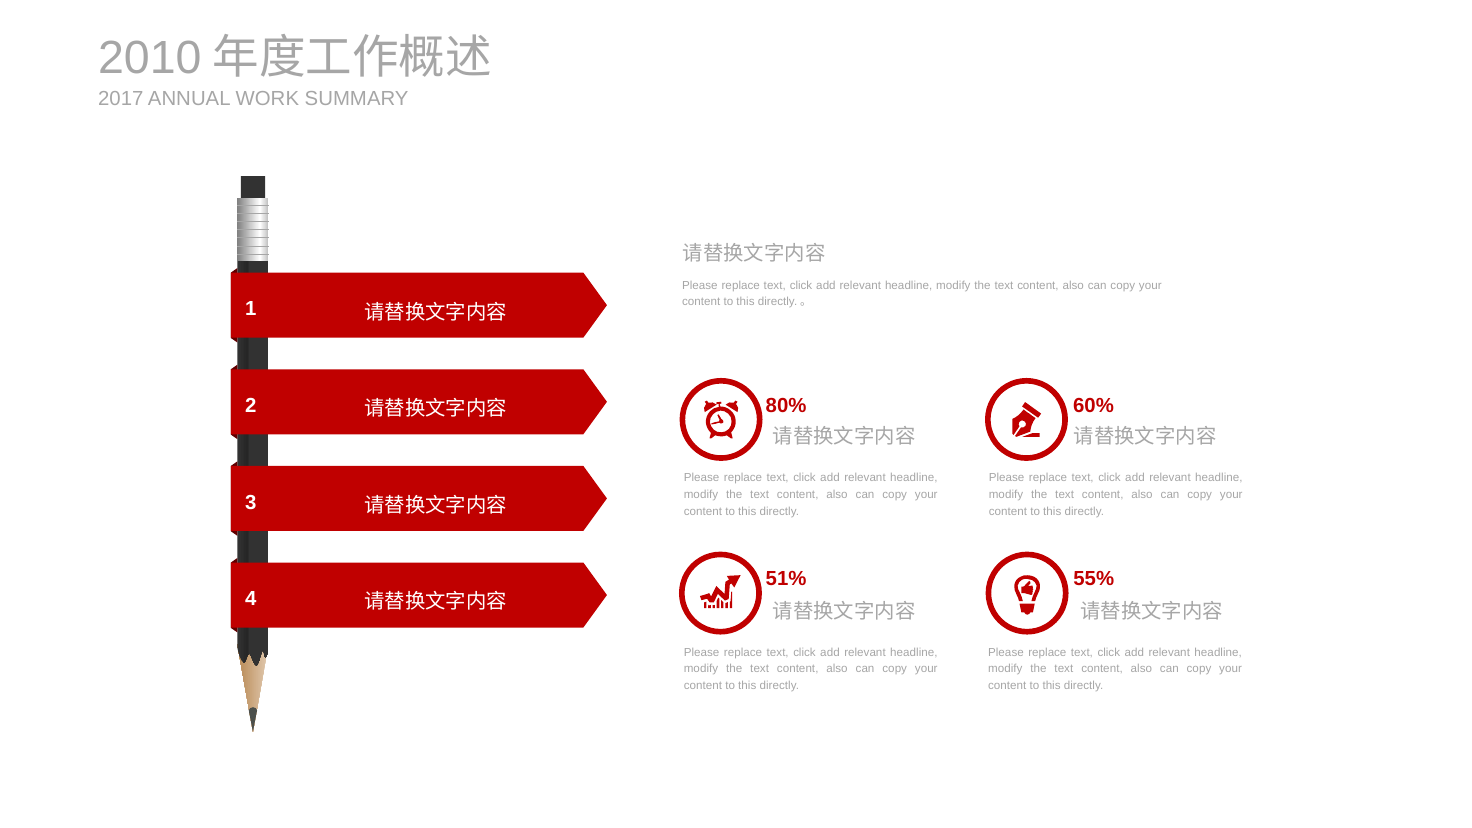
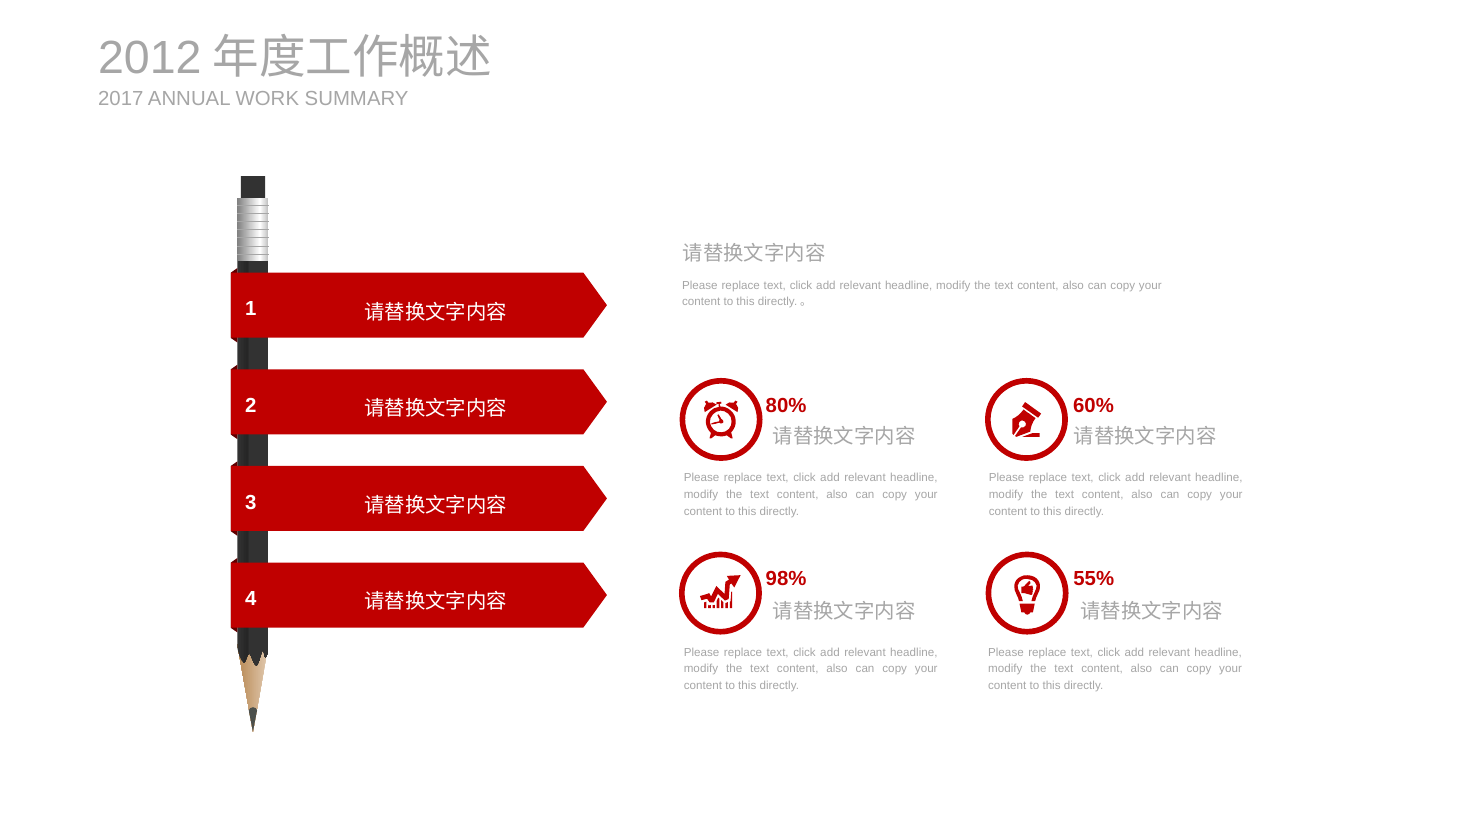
2010: 2010 -> 2012
51%: 51% -> 98%
